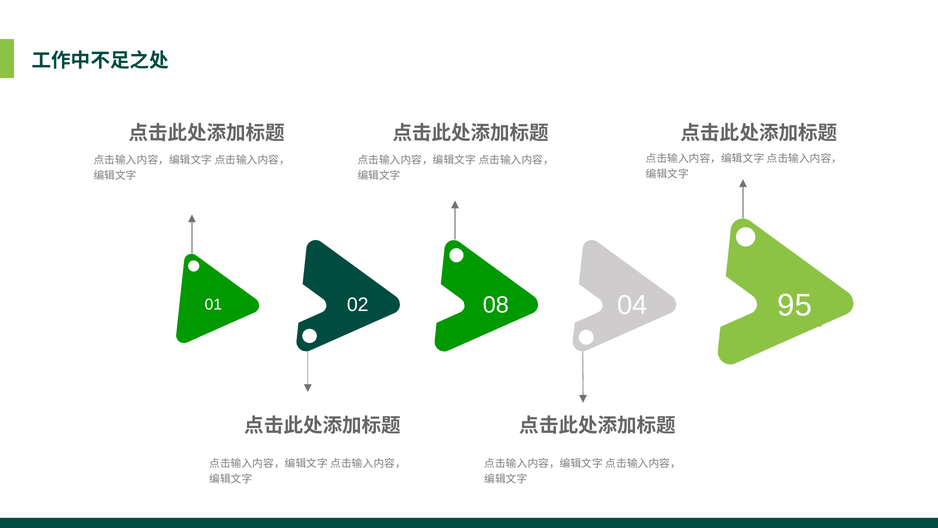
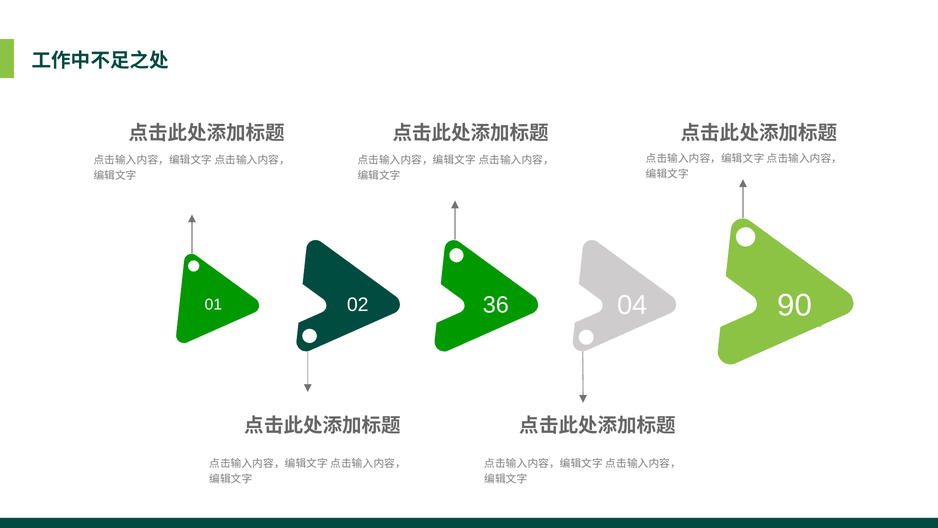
08: 08 -> 36
95: 95 -> 90
